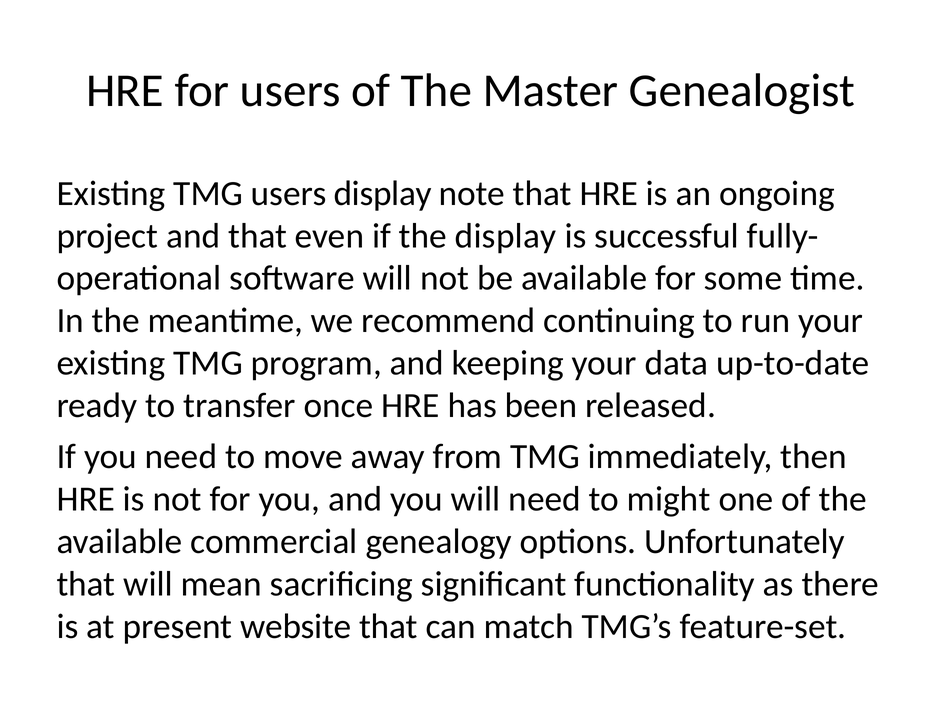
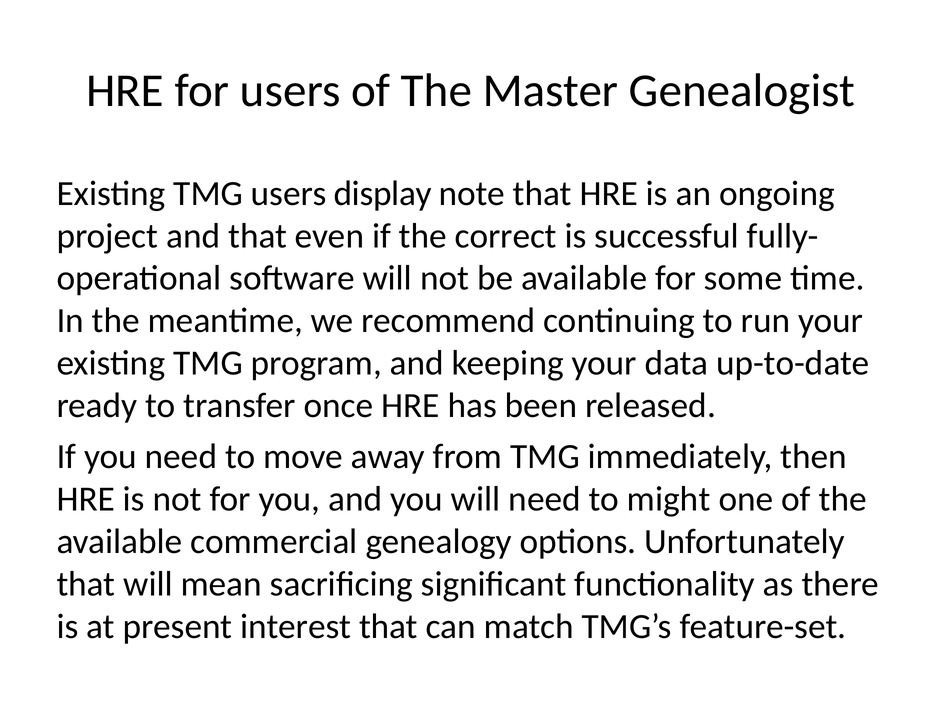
the display: display -> correct
website: website -> interest
